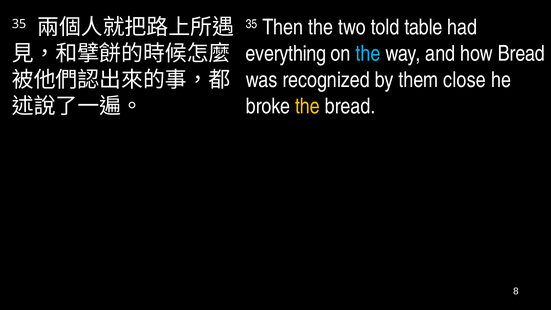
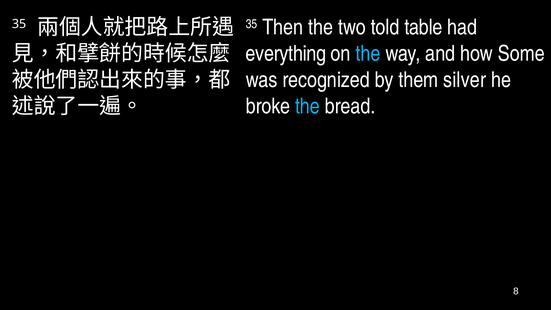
how Bread: Bread -> Some
close: close -> silver
the at (307, 106) colour: yellow -> light blue
